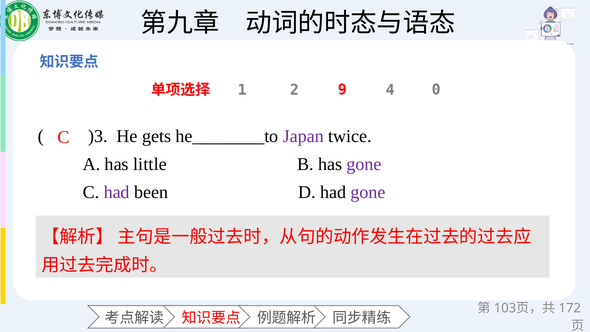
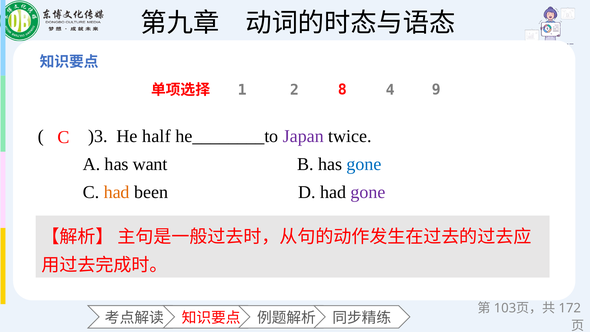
9: 9 -> 8
0: 0 -> 9
gets: gets -> half
little: little -> want
gone at (364, 164) colour: purple -> blue
had at (117, 192) colour: purple -> orange
